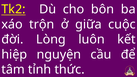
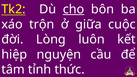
cho underline: none -> present
